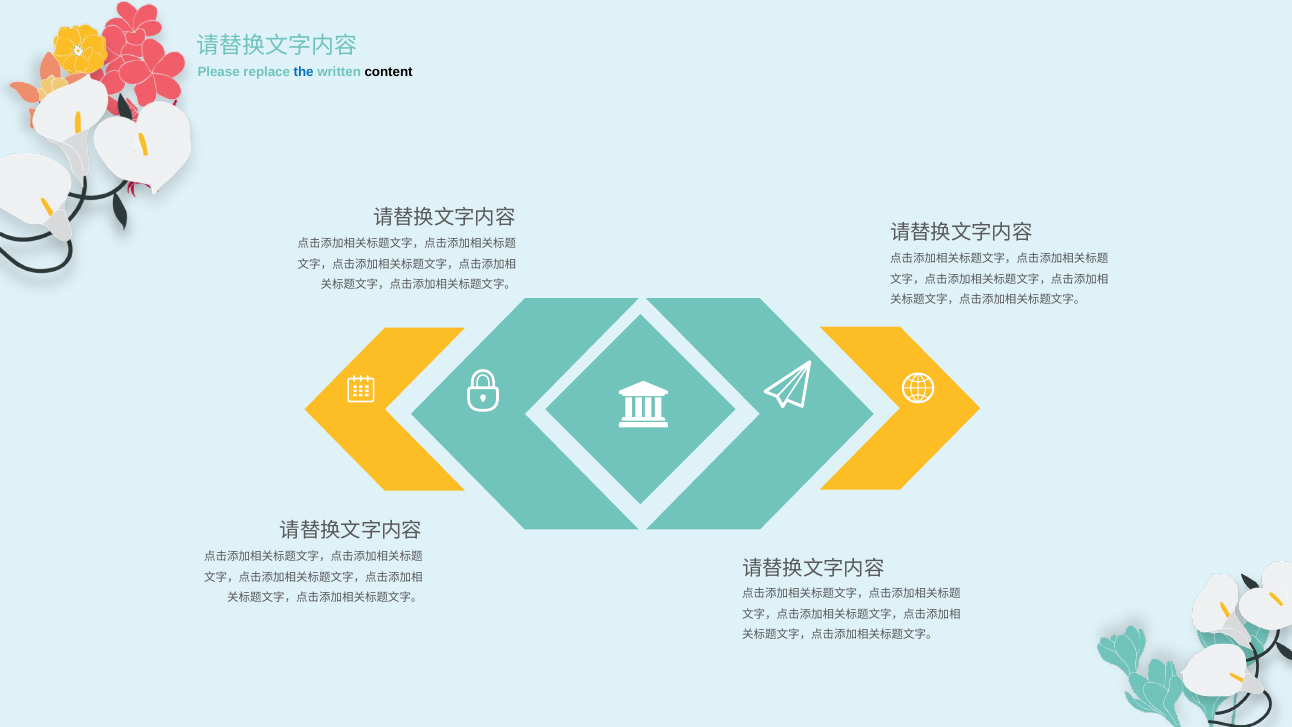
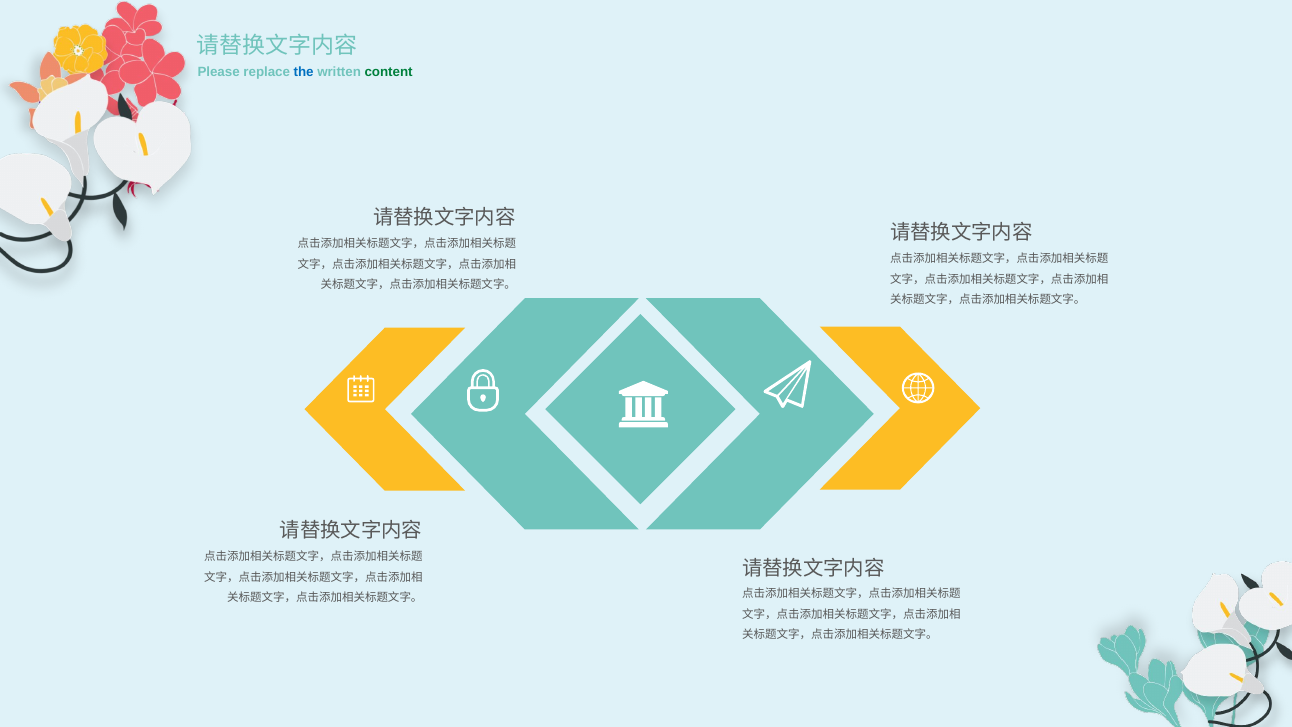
content colour: black -> green
